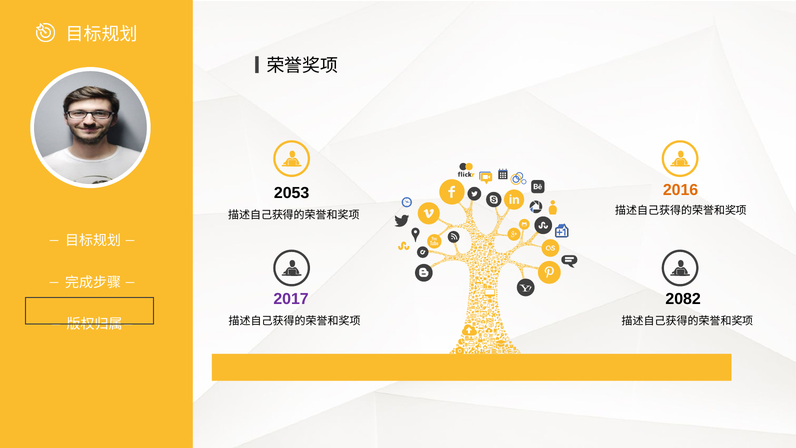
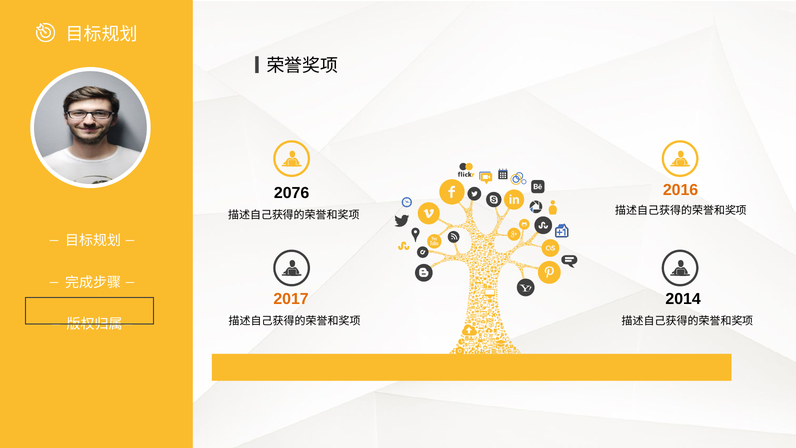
2053: 2053 -> 2076
2017 colour: purple -> orange
2082: 2082 -> 2014
